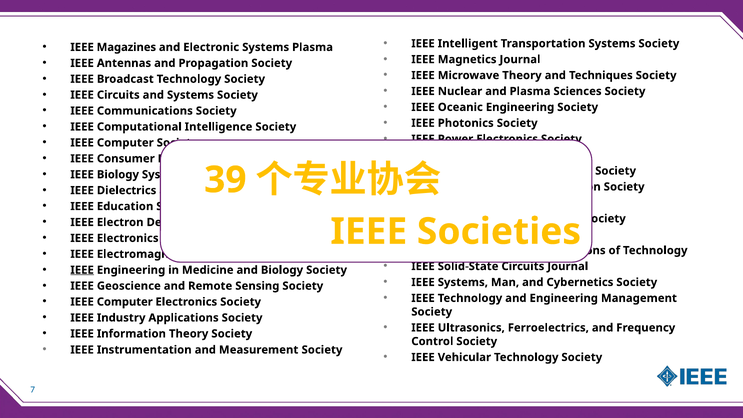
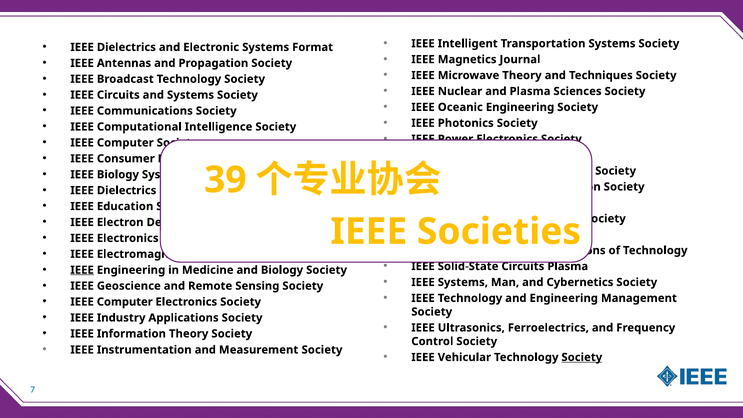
Magazines at (126, 47): Magazines -> Dielectrics
Systems Plasma: Plasma -> Format
Circuits Journal: Journal -> Plasma
Society at (582, 357) underline: none -> present
